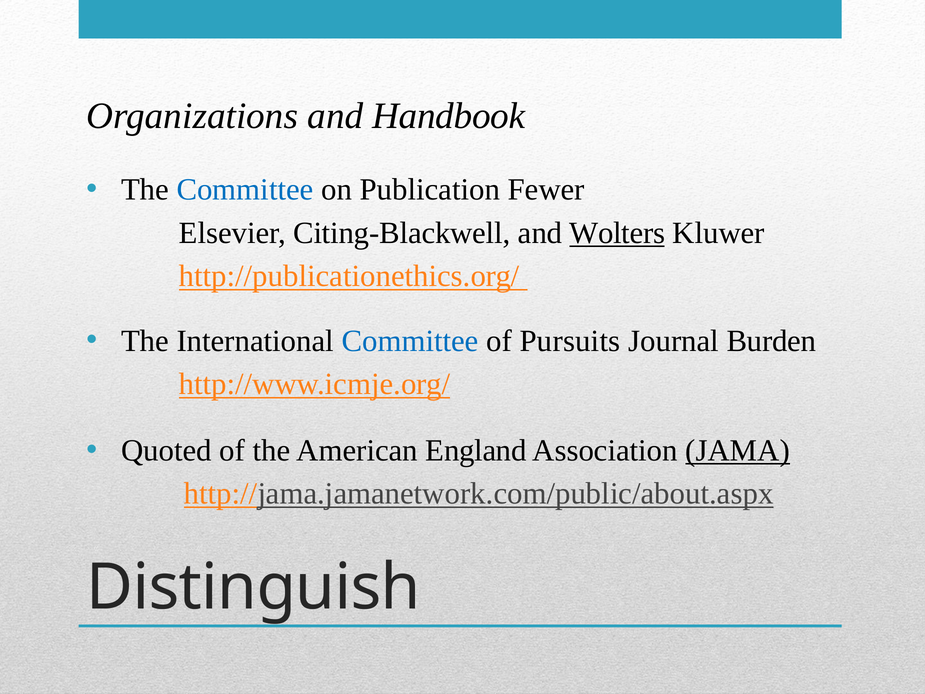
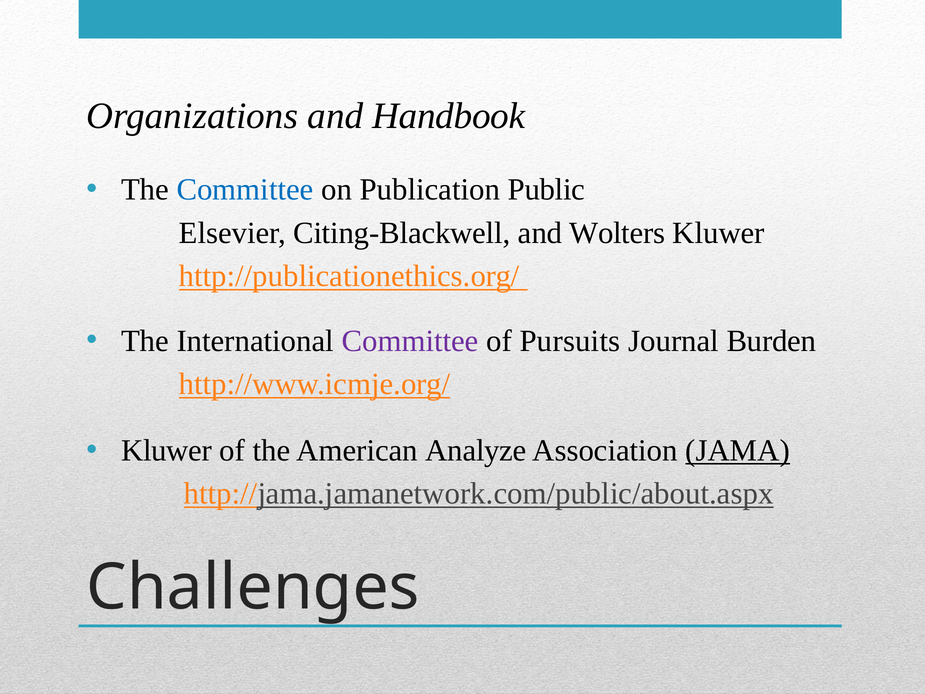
Fewer: Fewer -> Public
Wolters underline: present -> none
Committee at (410, 341) colour: blue -> purple
Quoted at (166, 450): Quoted -> Kluwer
England: England -> Analyze
Distinguish: Distinguish -> Challenges
